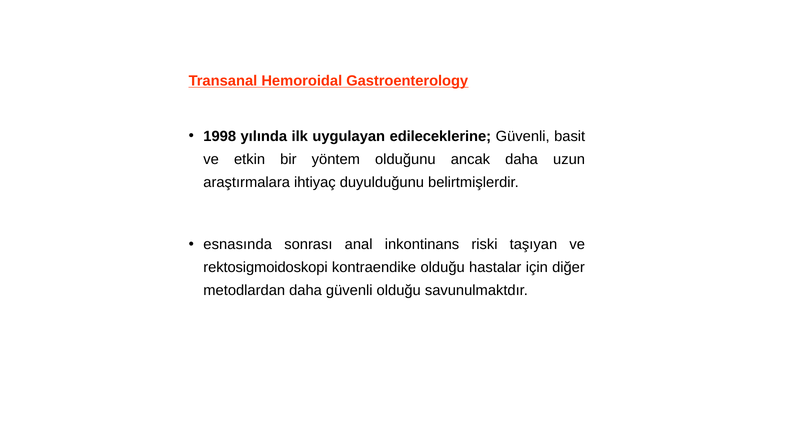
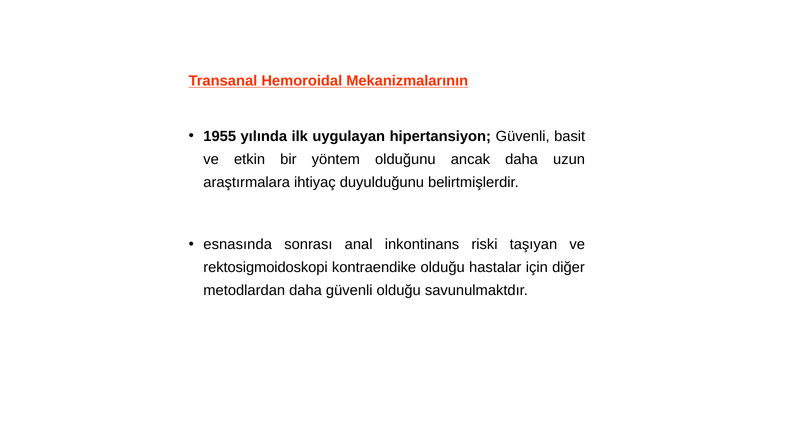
Gastroenterology: Gastroenterology -> Mekanizmalarının
1998: 1998 -> 1955
edileceklerine: edileceklerine -> hipertansiyon
